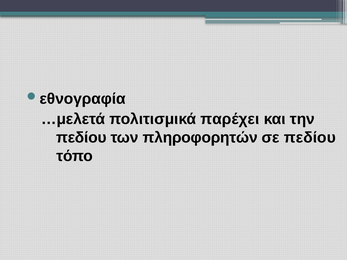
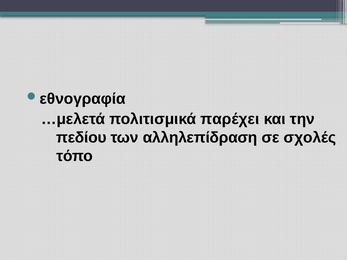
πληροφορητών: πληροφορητών -> αλληλεπίδραση
σε πεδίου: πεδίου -> σχολές
